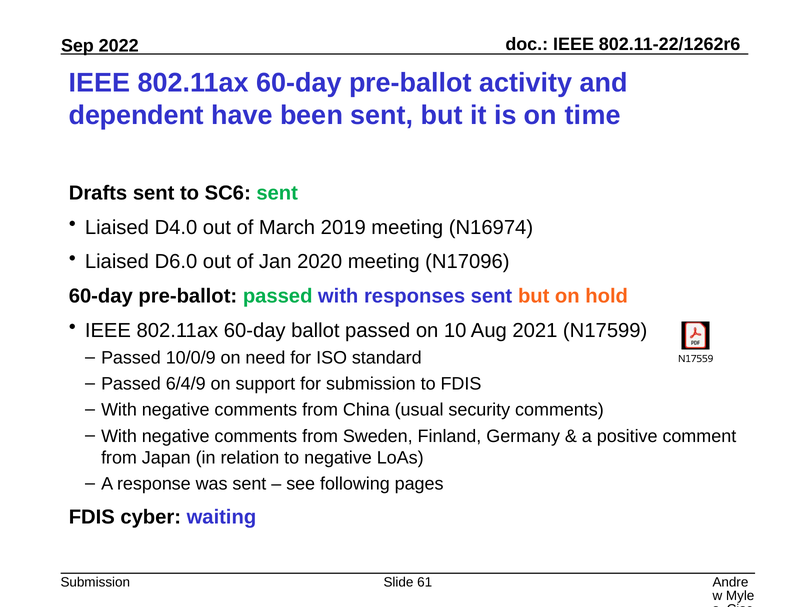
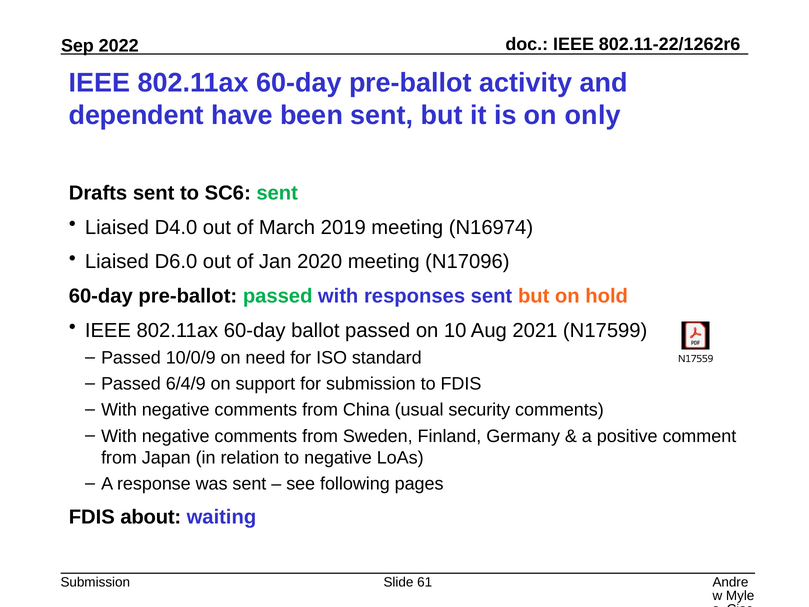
time: time -> only
cyber: cyber -> about
